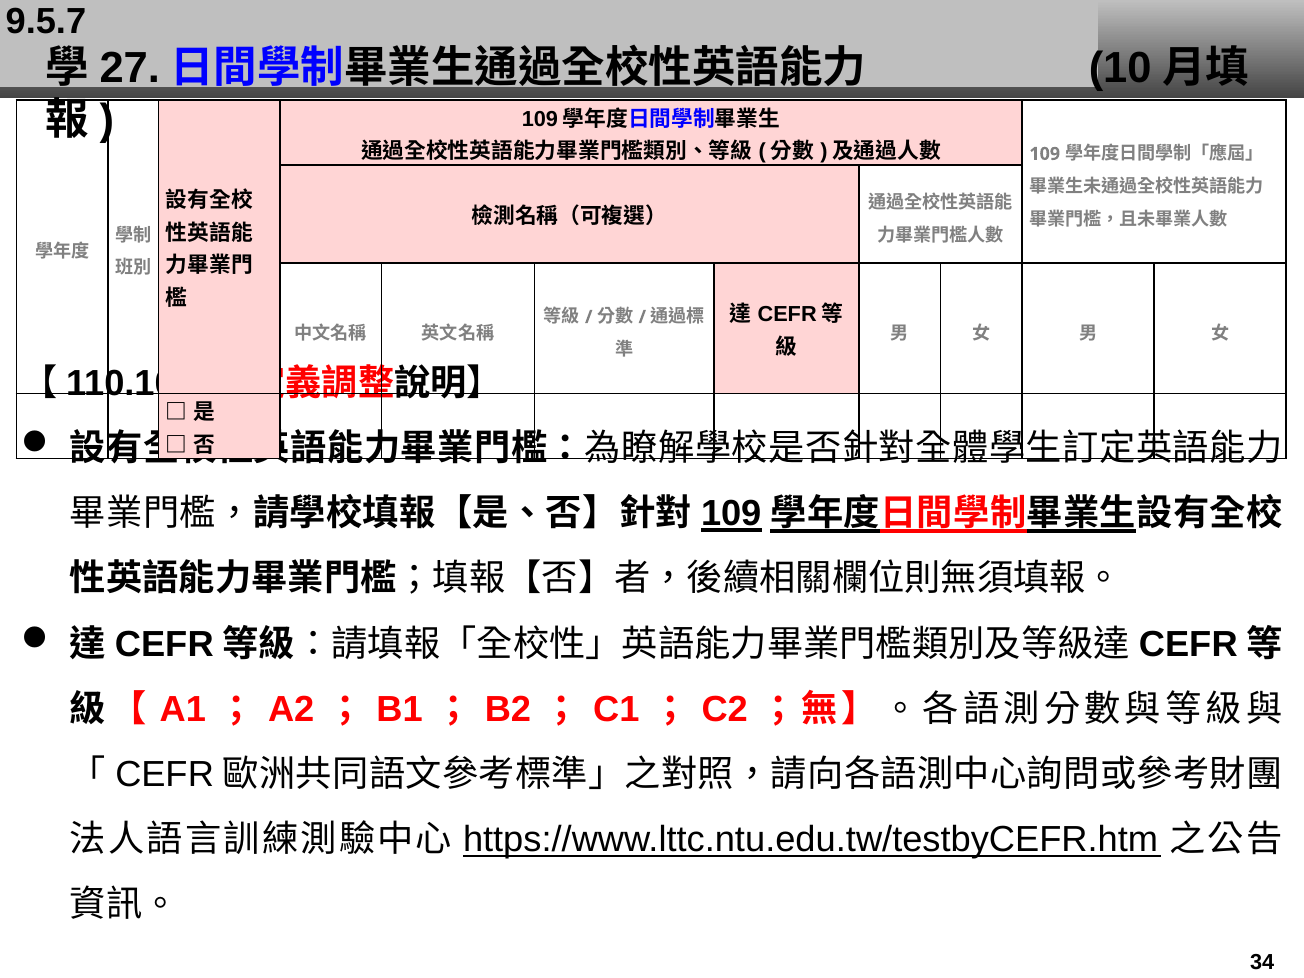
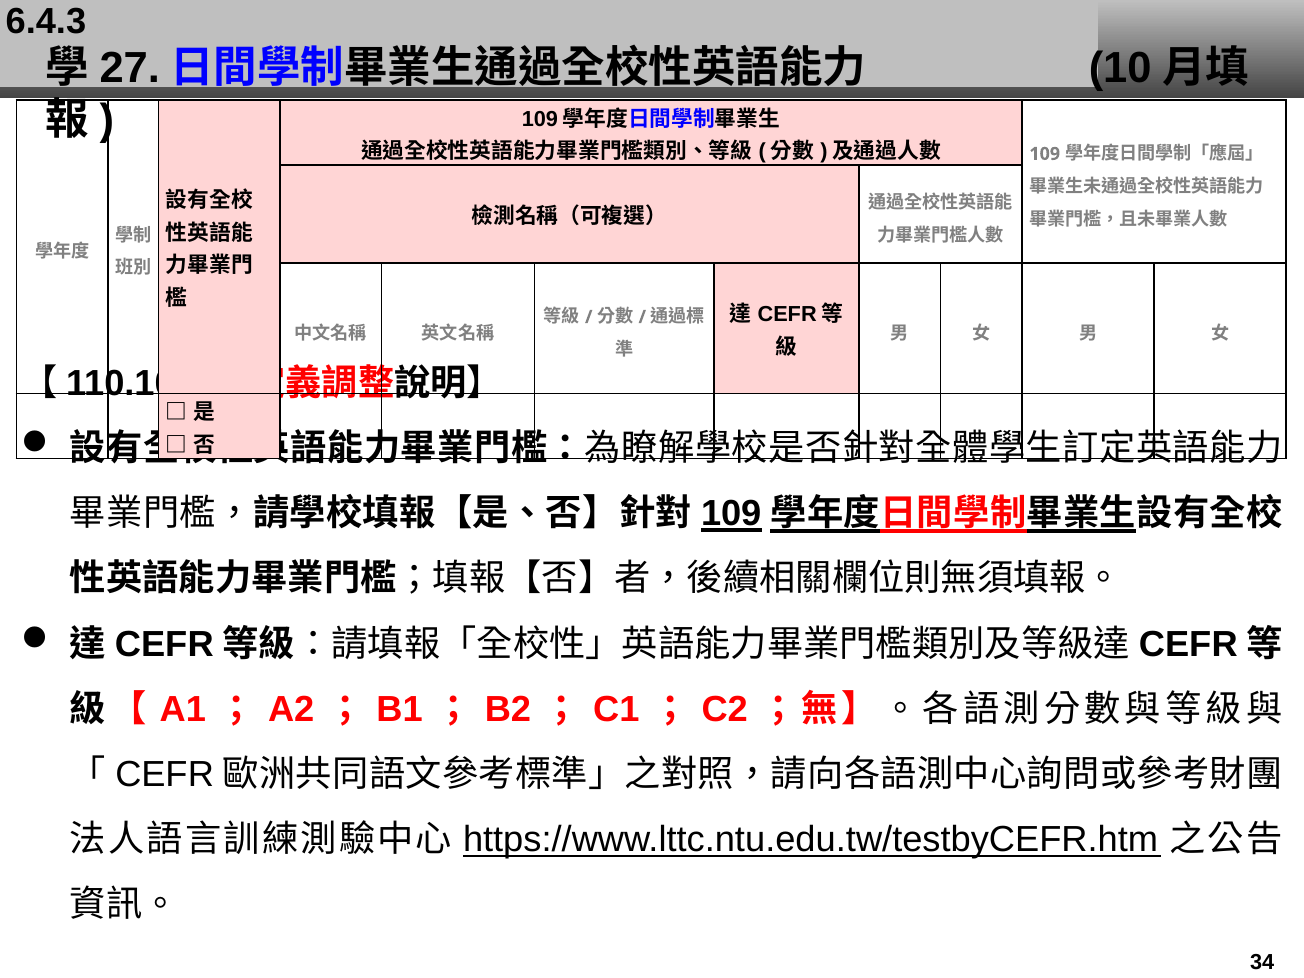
9.5.7: 9.5.7 -> 6.4.3
